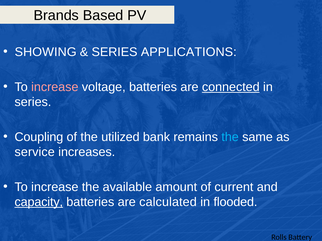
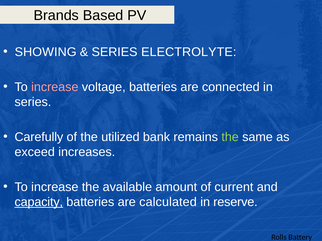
APPLICATIONS: APPLICATIONS -> ELECTROLYTE
connected underline: present -> none
Coupling: Coupling -> Carefully
the at (230, 137) colour: light blue -> light green
service: service -> exceed
flooded: flooded -> reserve
